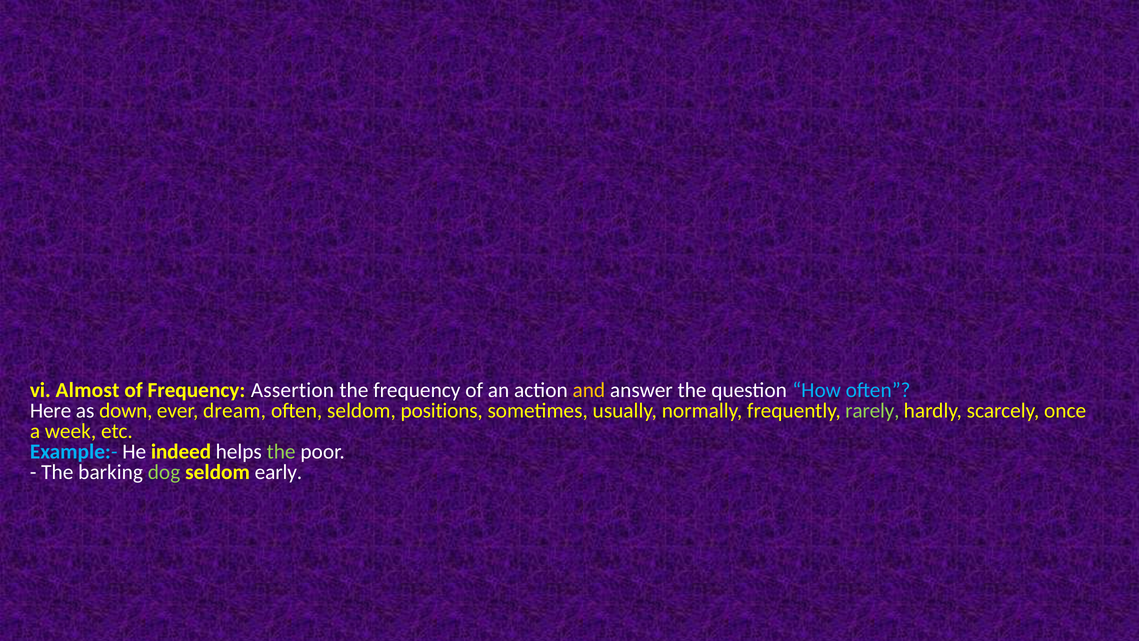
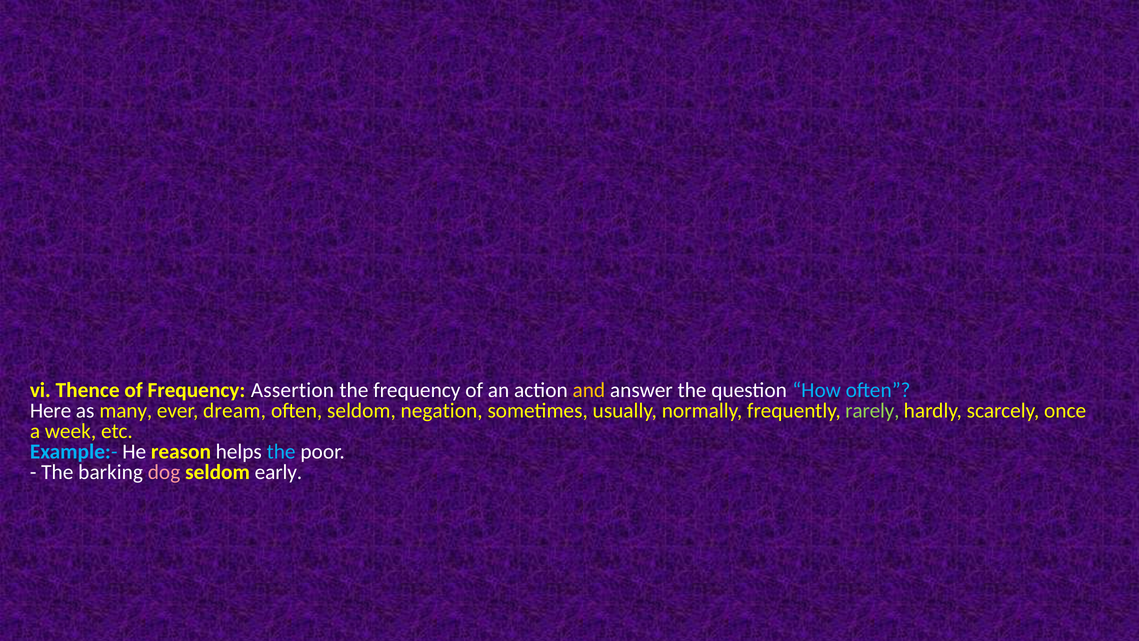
Almost: Almost -> Thence
down: down -> many
positions: positions -> negation
indeed: indeed -> reason
the at (281, 452) colour: light green -> light blue
dog colour: light green -> pink
